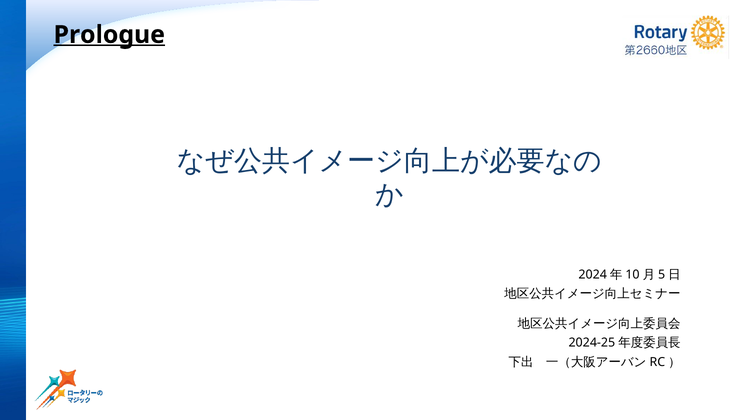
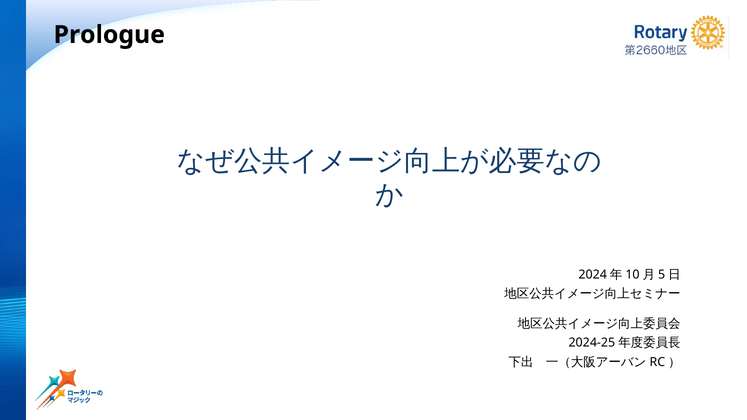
Prologue underline: present -> none
